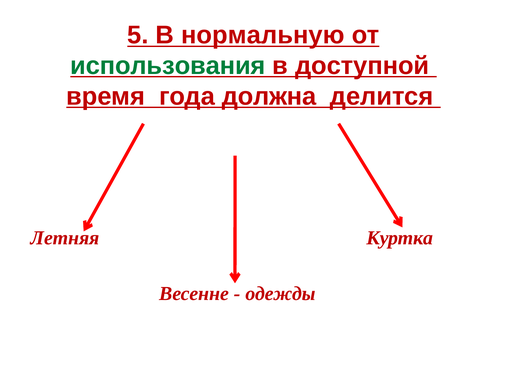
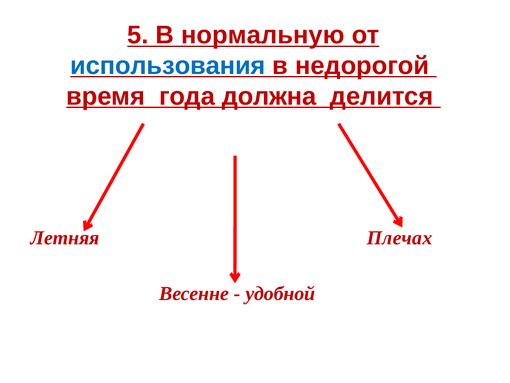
использования colour: green -> blue
доступной: доступной -> недорогой
Куртка: Куртка -> Плечах
одежды: одежды -> удобной
